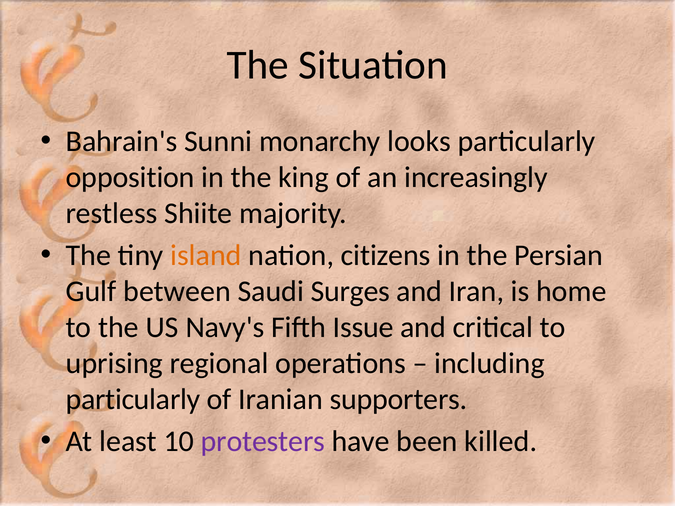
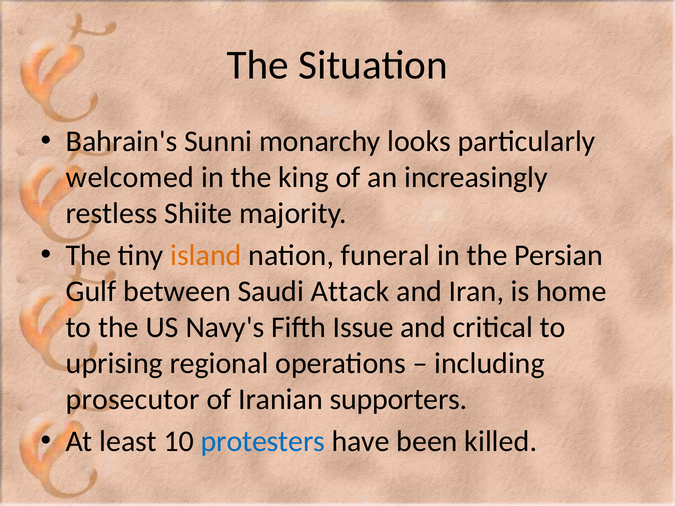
opposition: opposition -> welcomed
citizens: citizens -> funeral
Surges: Surges -> Attack
particularly at (133, 400): particularly -> prosecutor
protesters colour: purple -> blue
